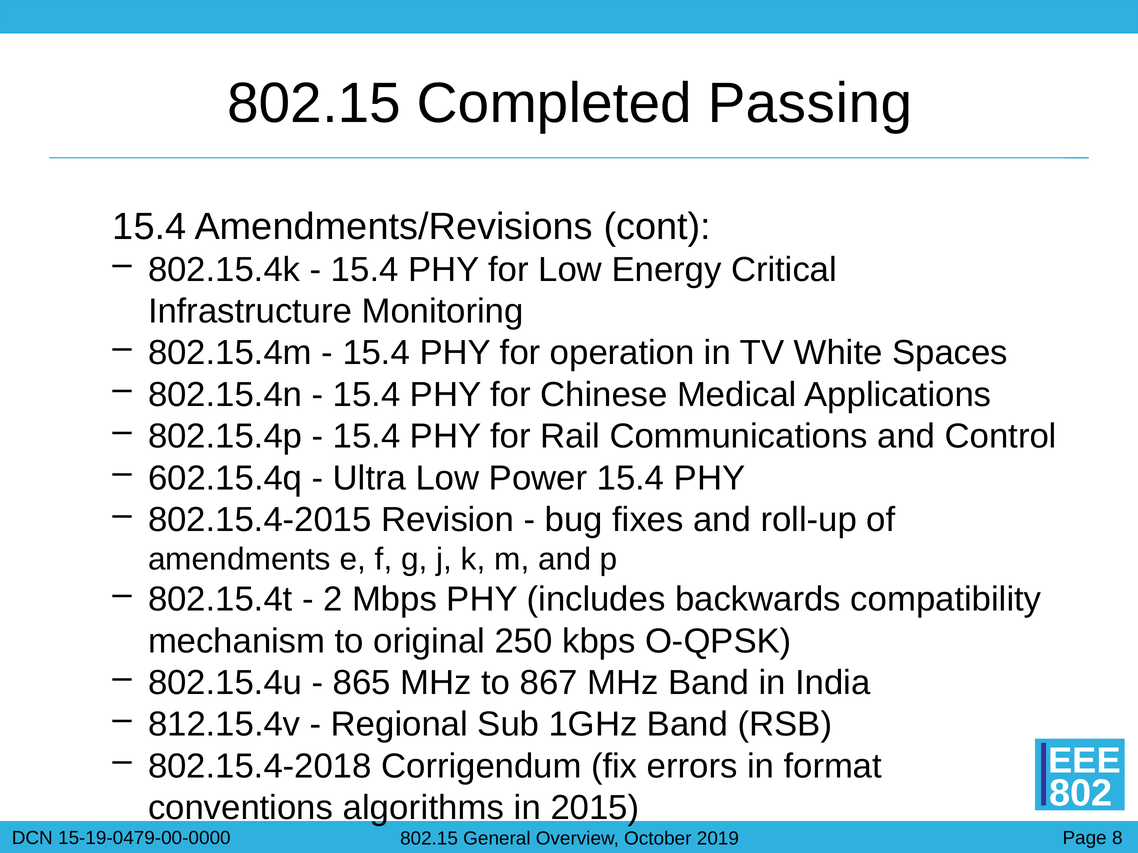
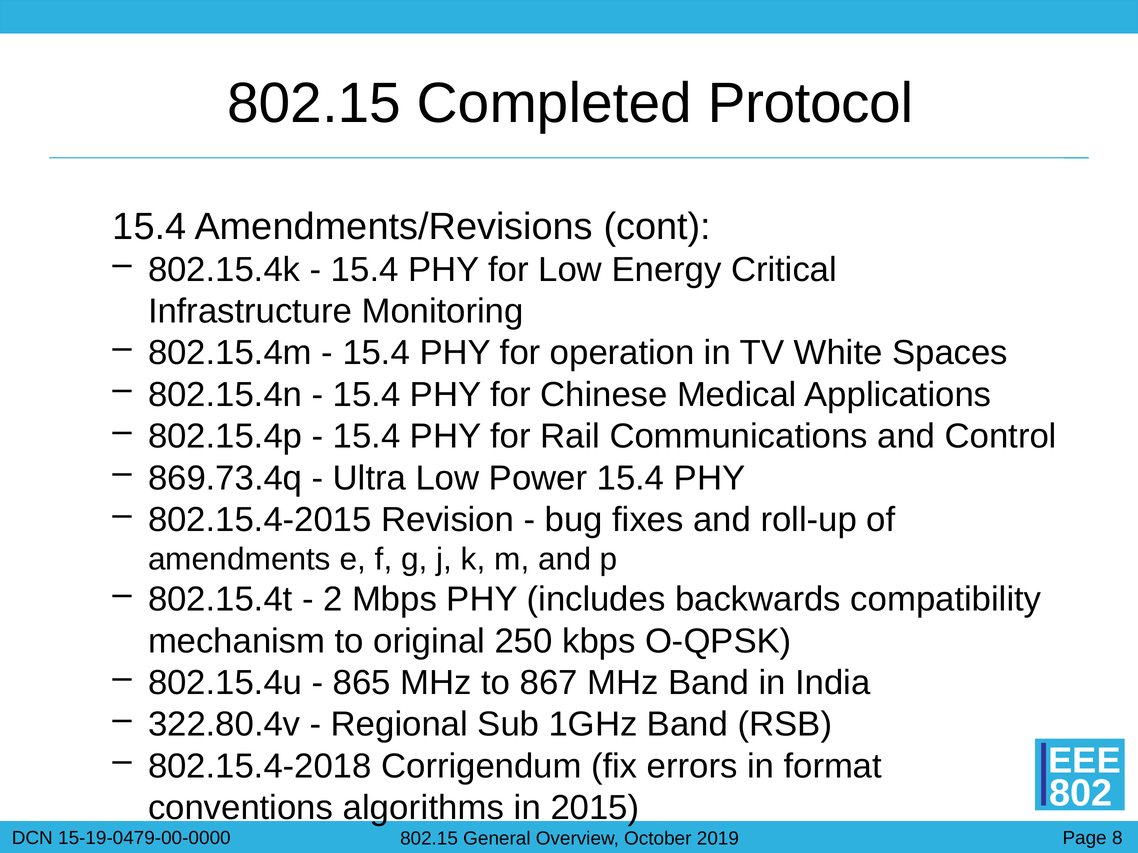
Passing: Passing -> Protocol
602.15.4q: 602.15.4q -> 869.73.4q
812.15.4v: 812.15.4v -> 322.80.4v
